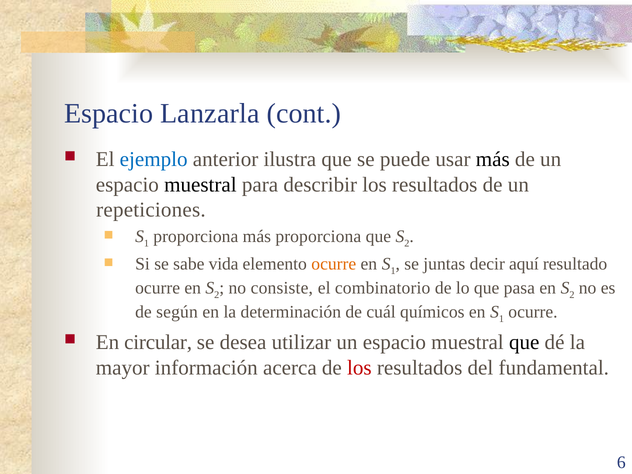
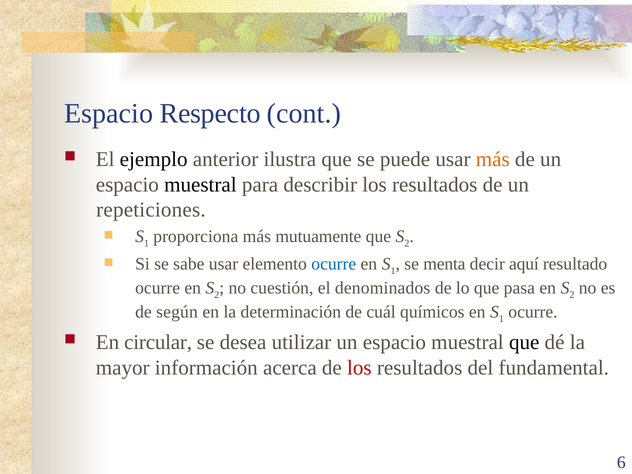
Lanzarla: Lanzarla -> Respecto
ejemplo colour: blue -> black
más at (493, 159) colour: black -> orange
más proporciona: proporciona -> mutuamente
sabe vida: vida -> usar
ocurre at (334, 264) colour: orange -> blue
juntas: juntas -> menta
consiste: consiste -> cuestión
combinatorio: combinatorio -> denominados
